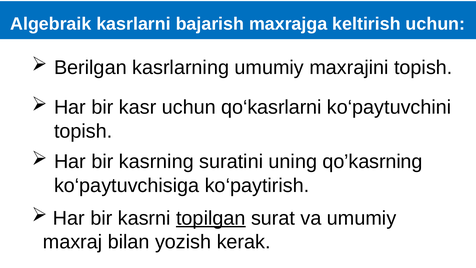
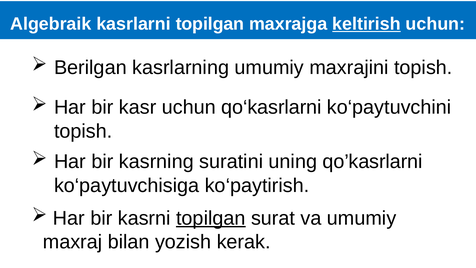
kasrlarni bajarish: bajarish -> topilgan
keltirish underline: none -> present
qo’kasrning: qo’kasrning -> qo’kasrlarni
